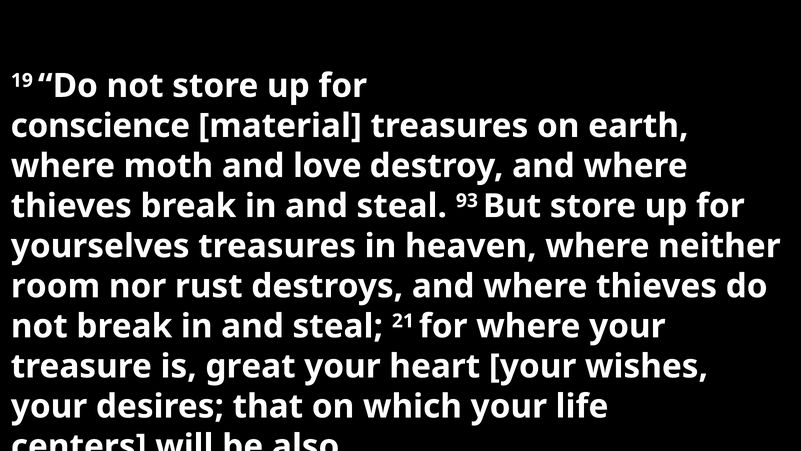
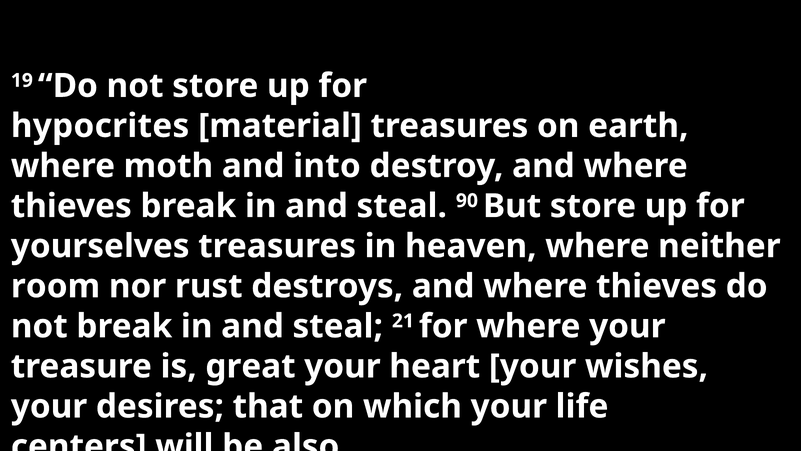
conscience: conscience -> hypocrites
love: love -> into
93: 93 -> 90
